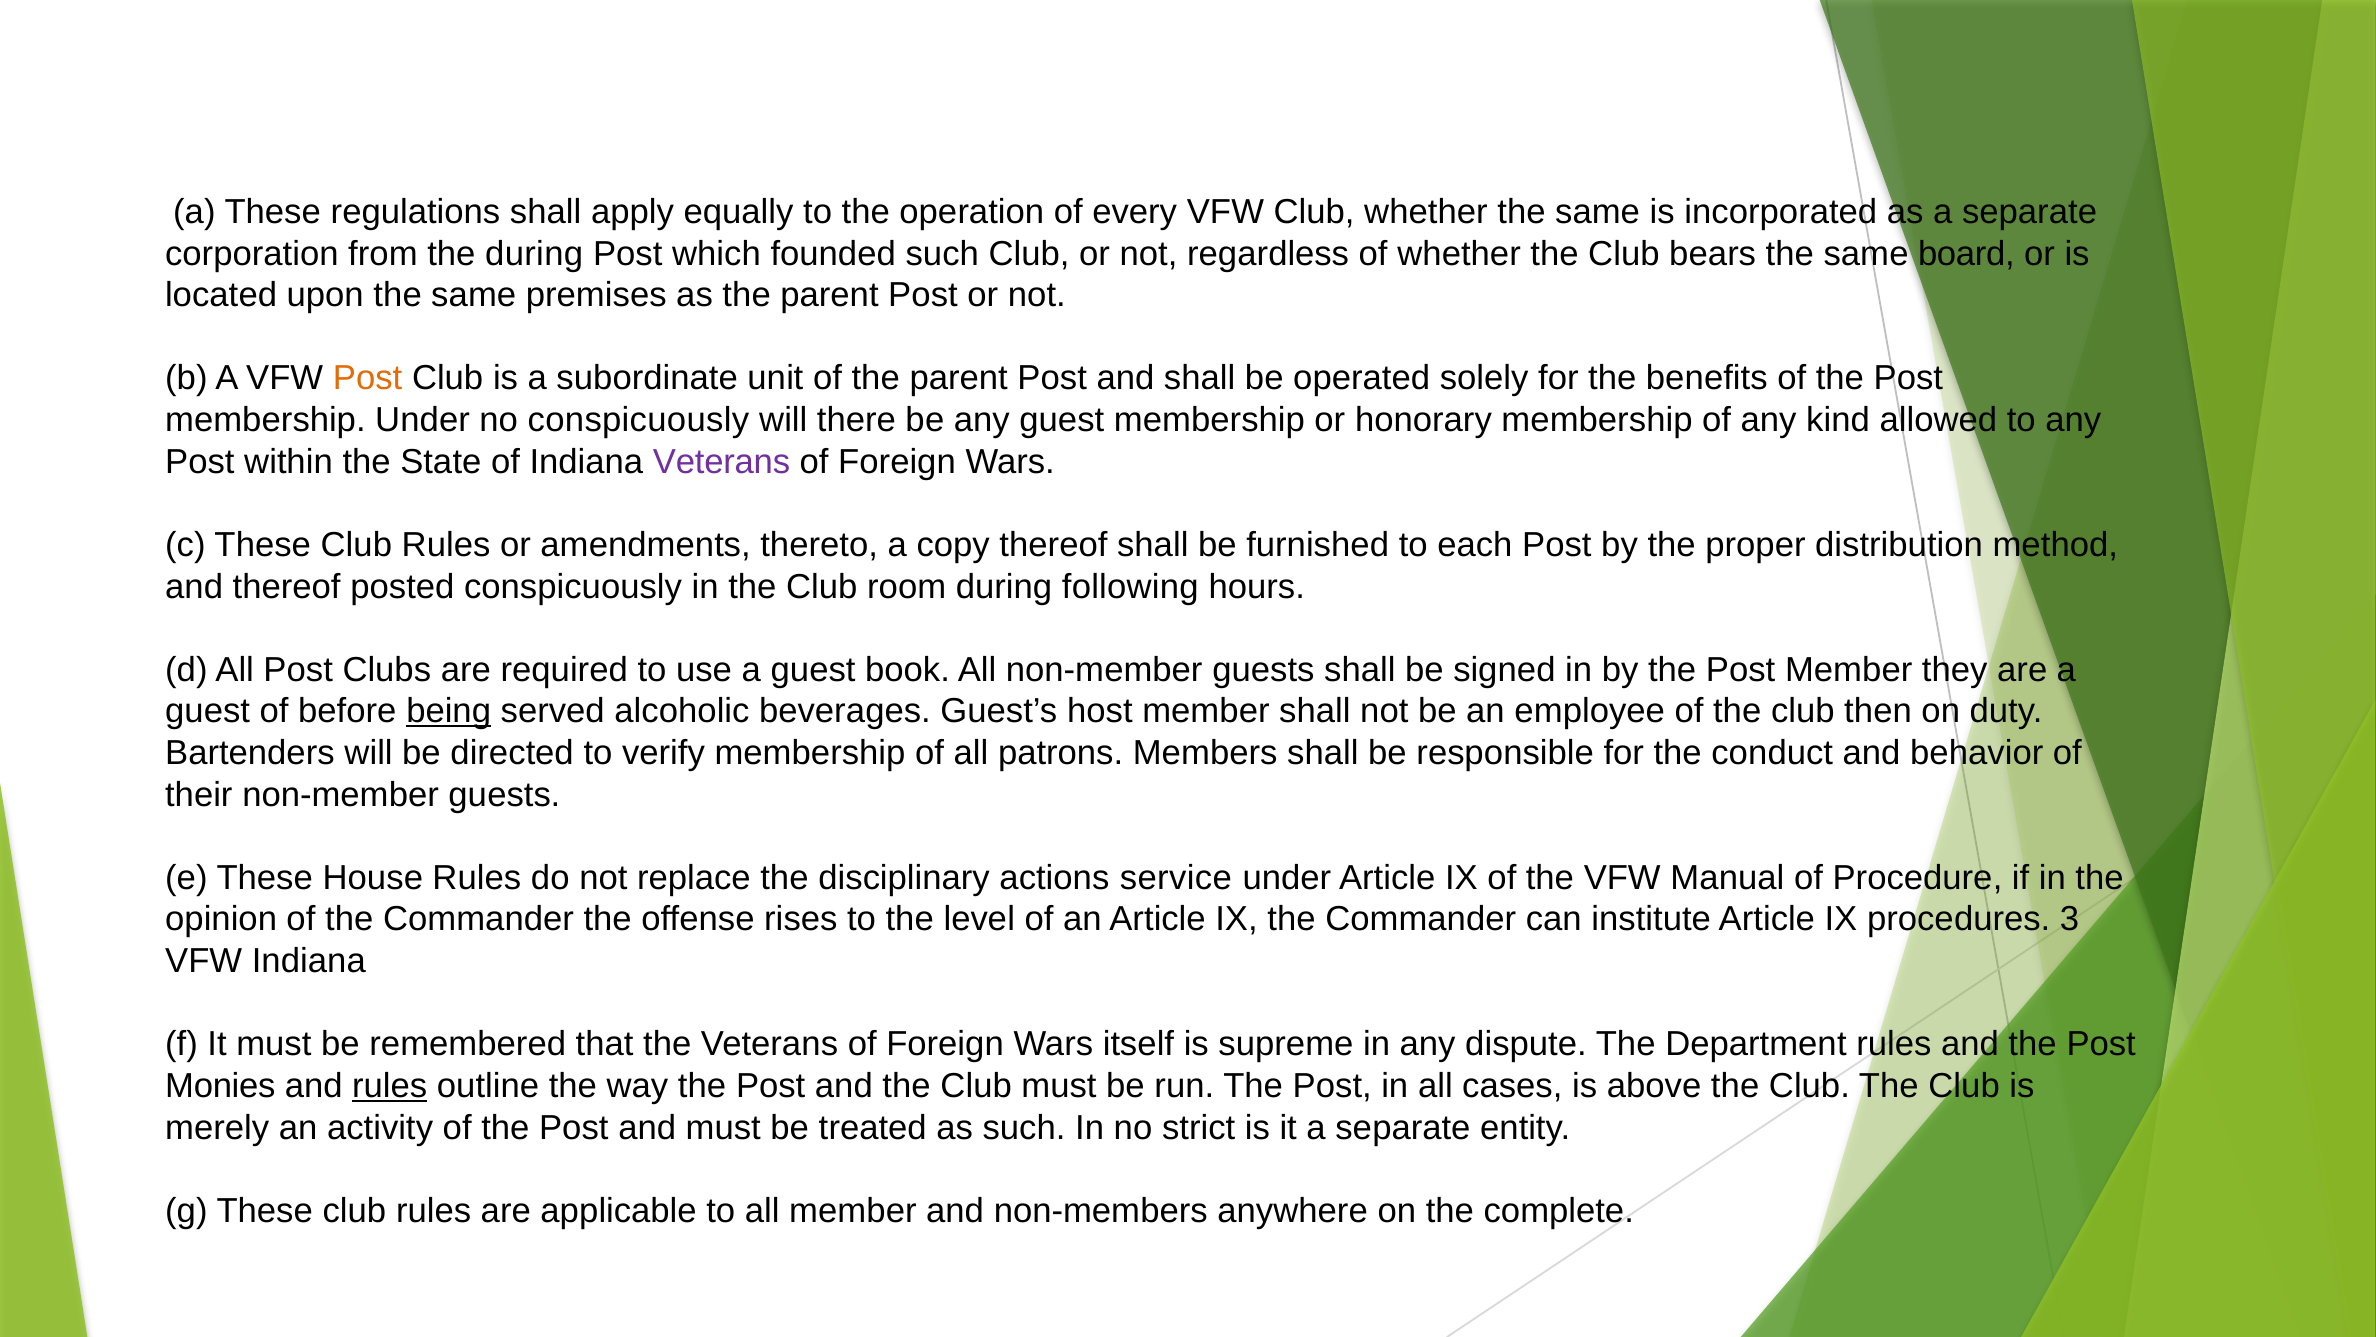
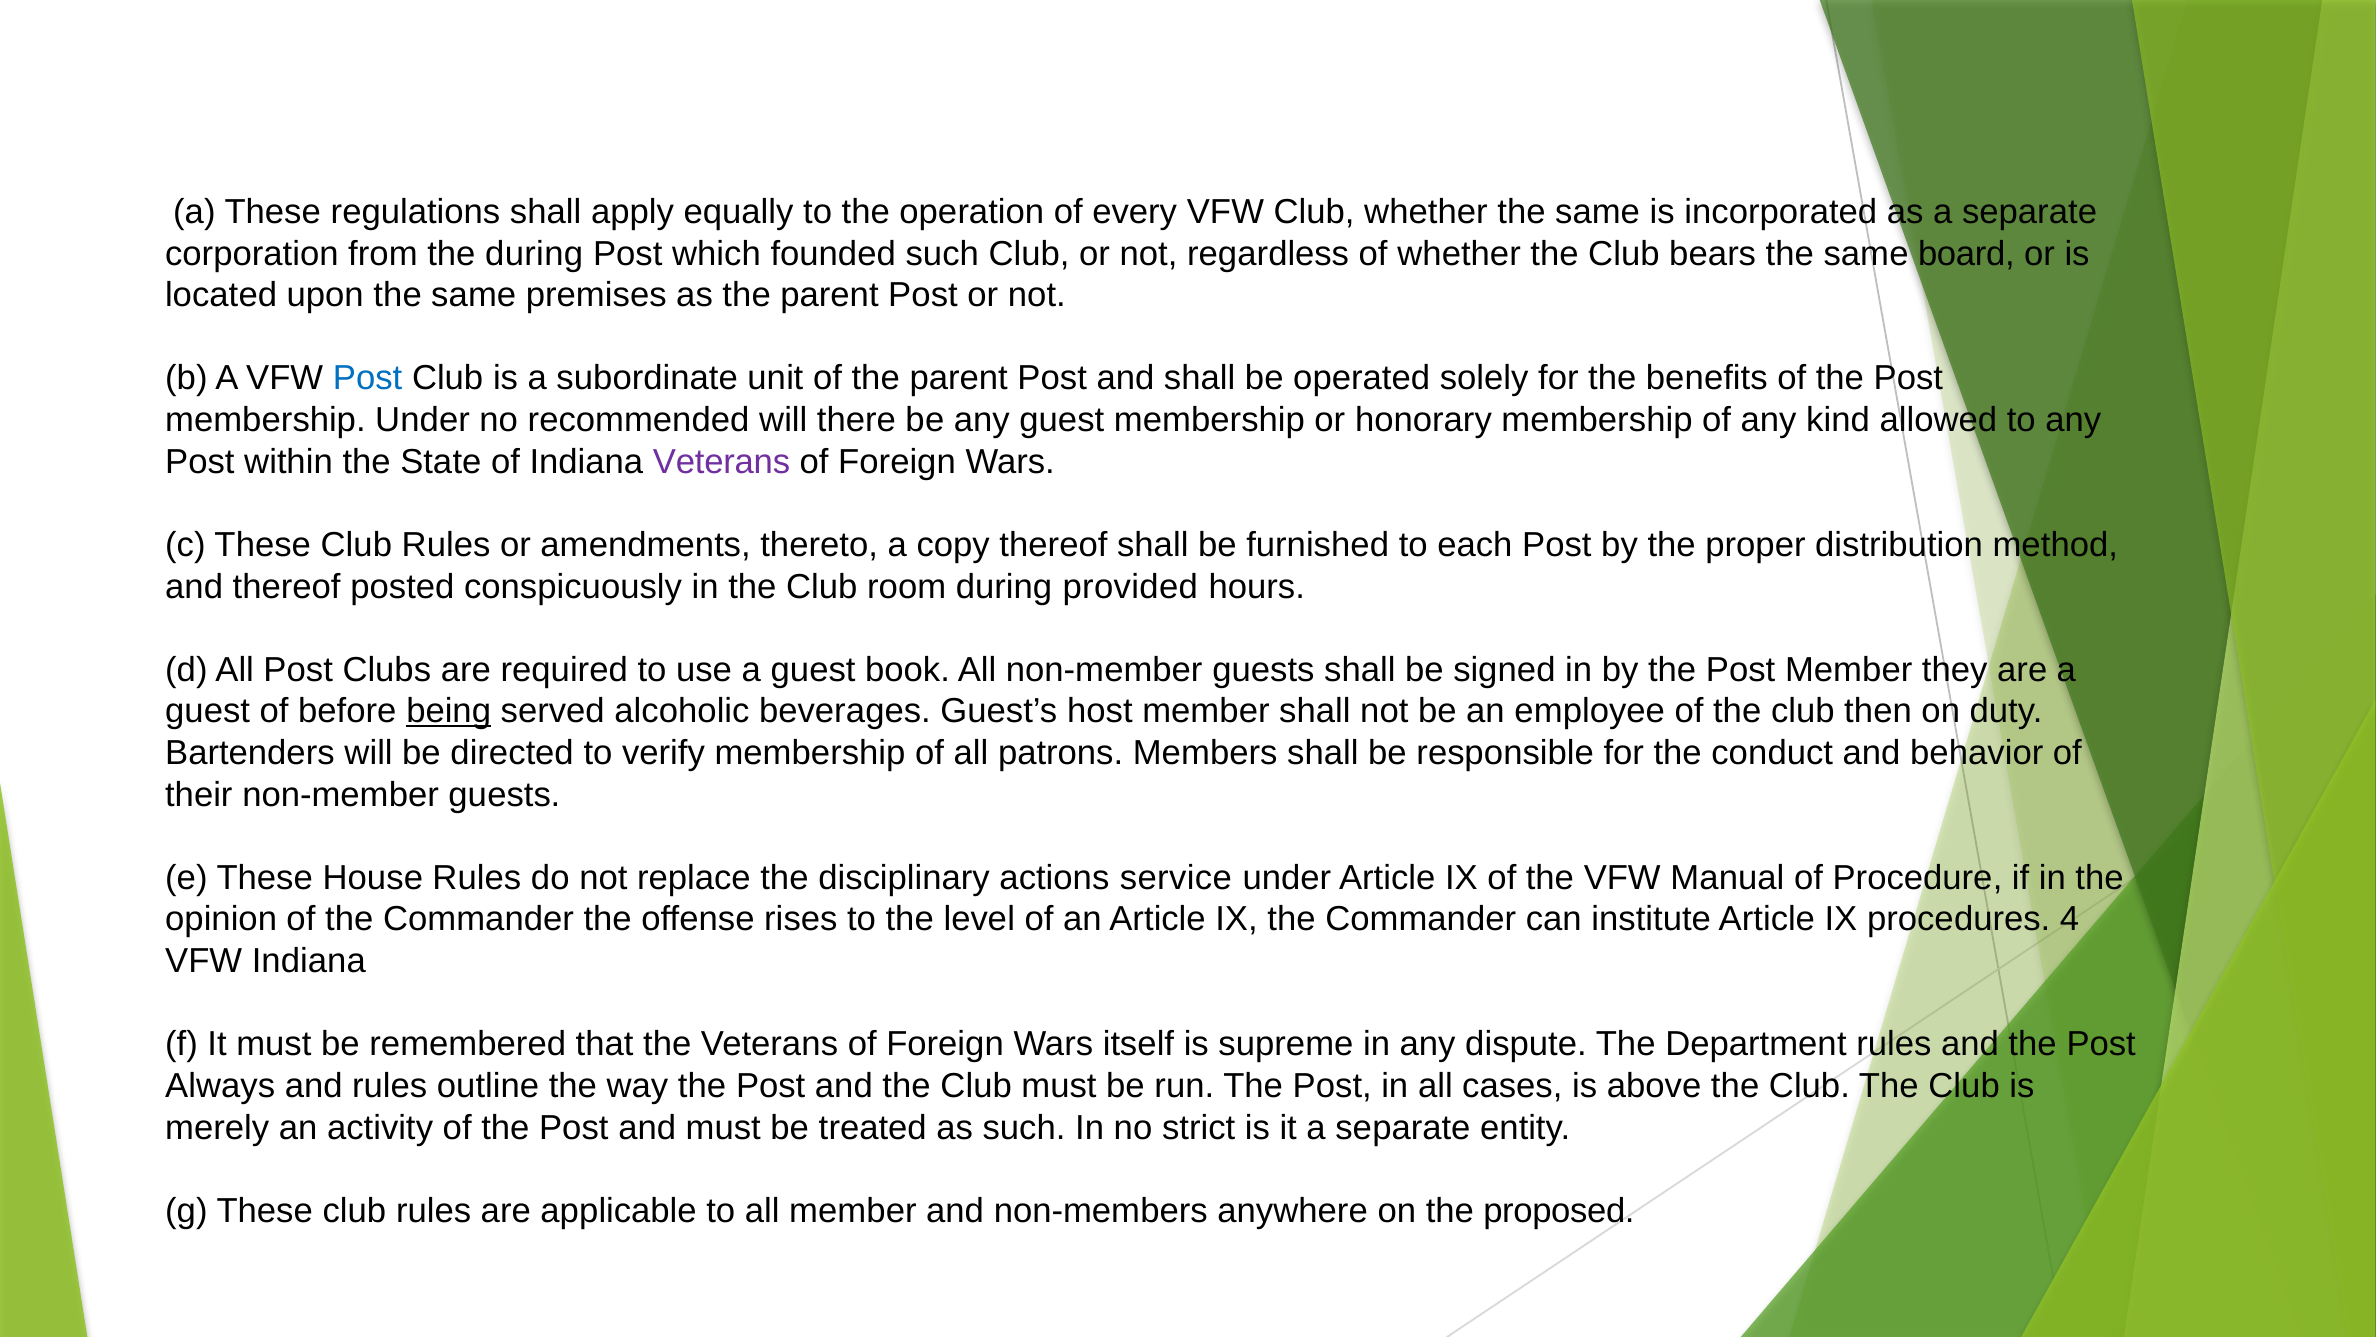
Post at (368, 378) colour: orange -> blue
no conspicuously: conspicuously -> recommended
following: following -> provided
3: 3 -> 4
Monies: Monies -> Always
rules at (390, 1086) underline: present -> none
complete: complete -> proposed
